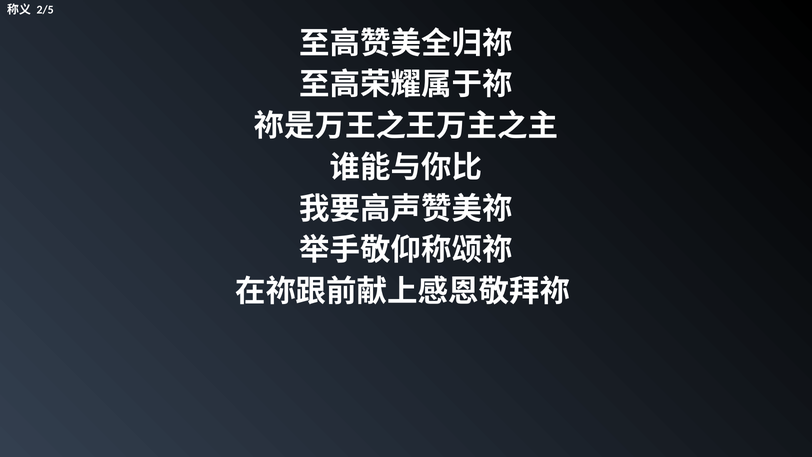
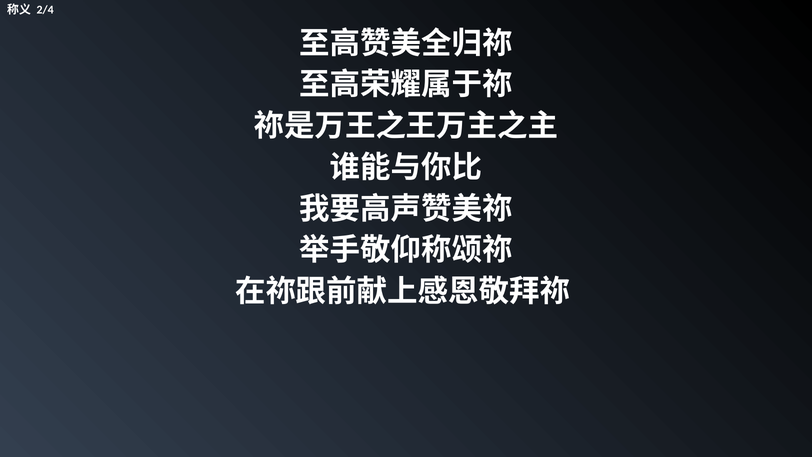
2/5: 2/5 -> 2/4
